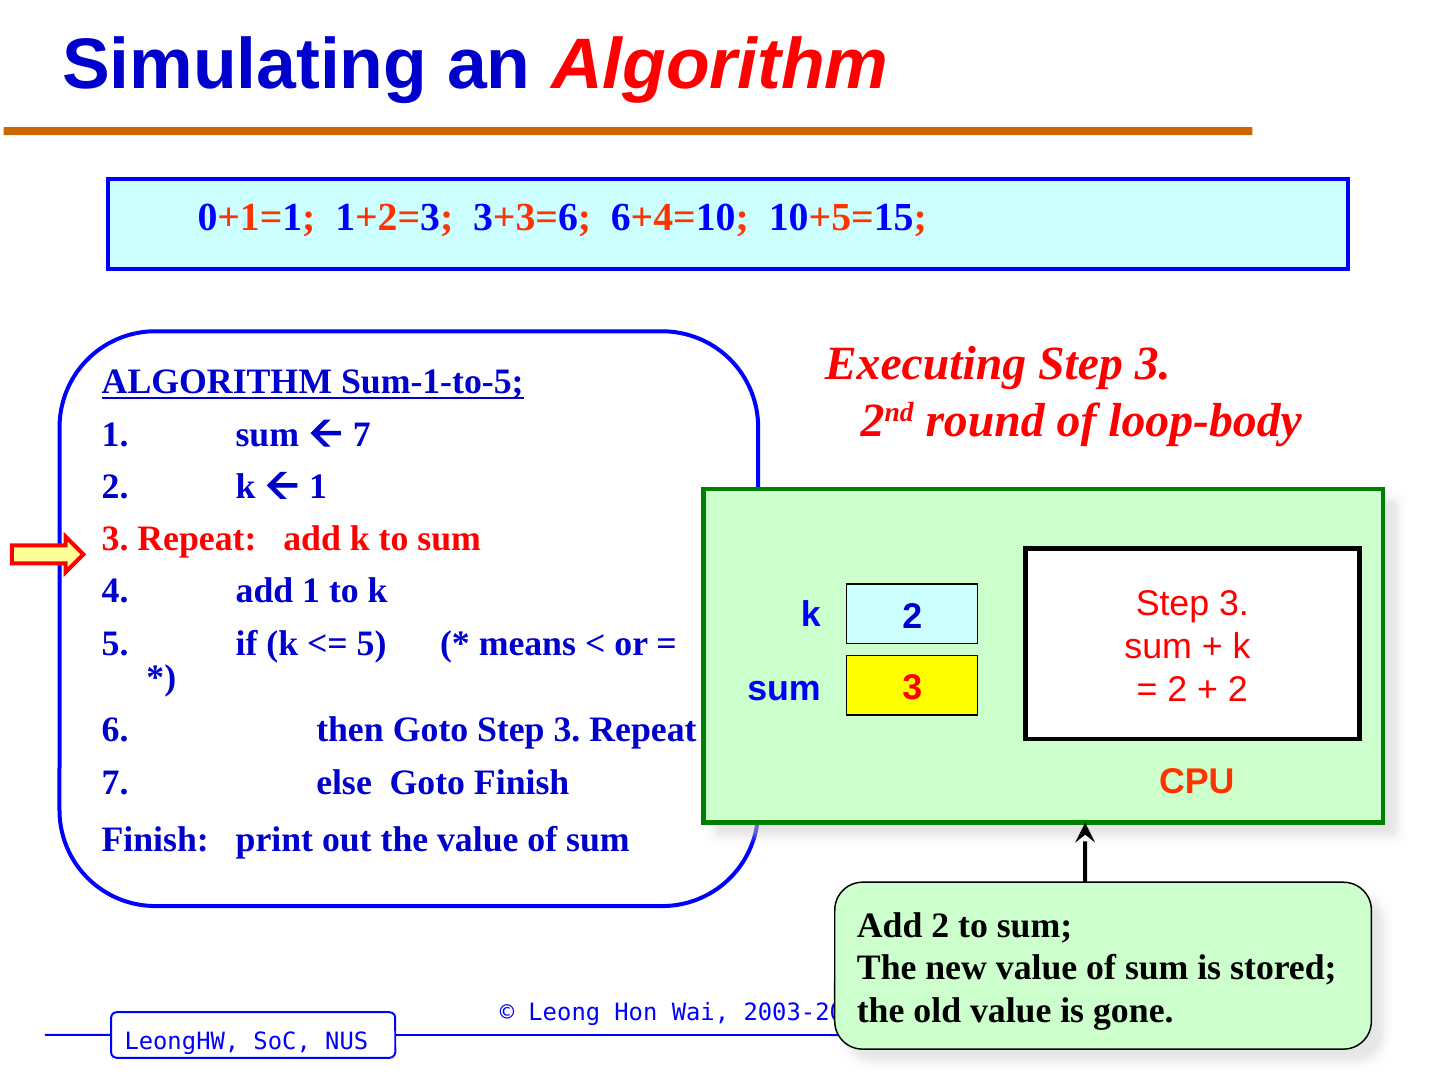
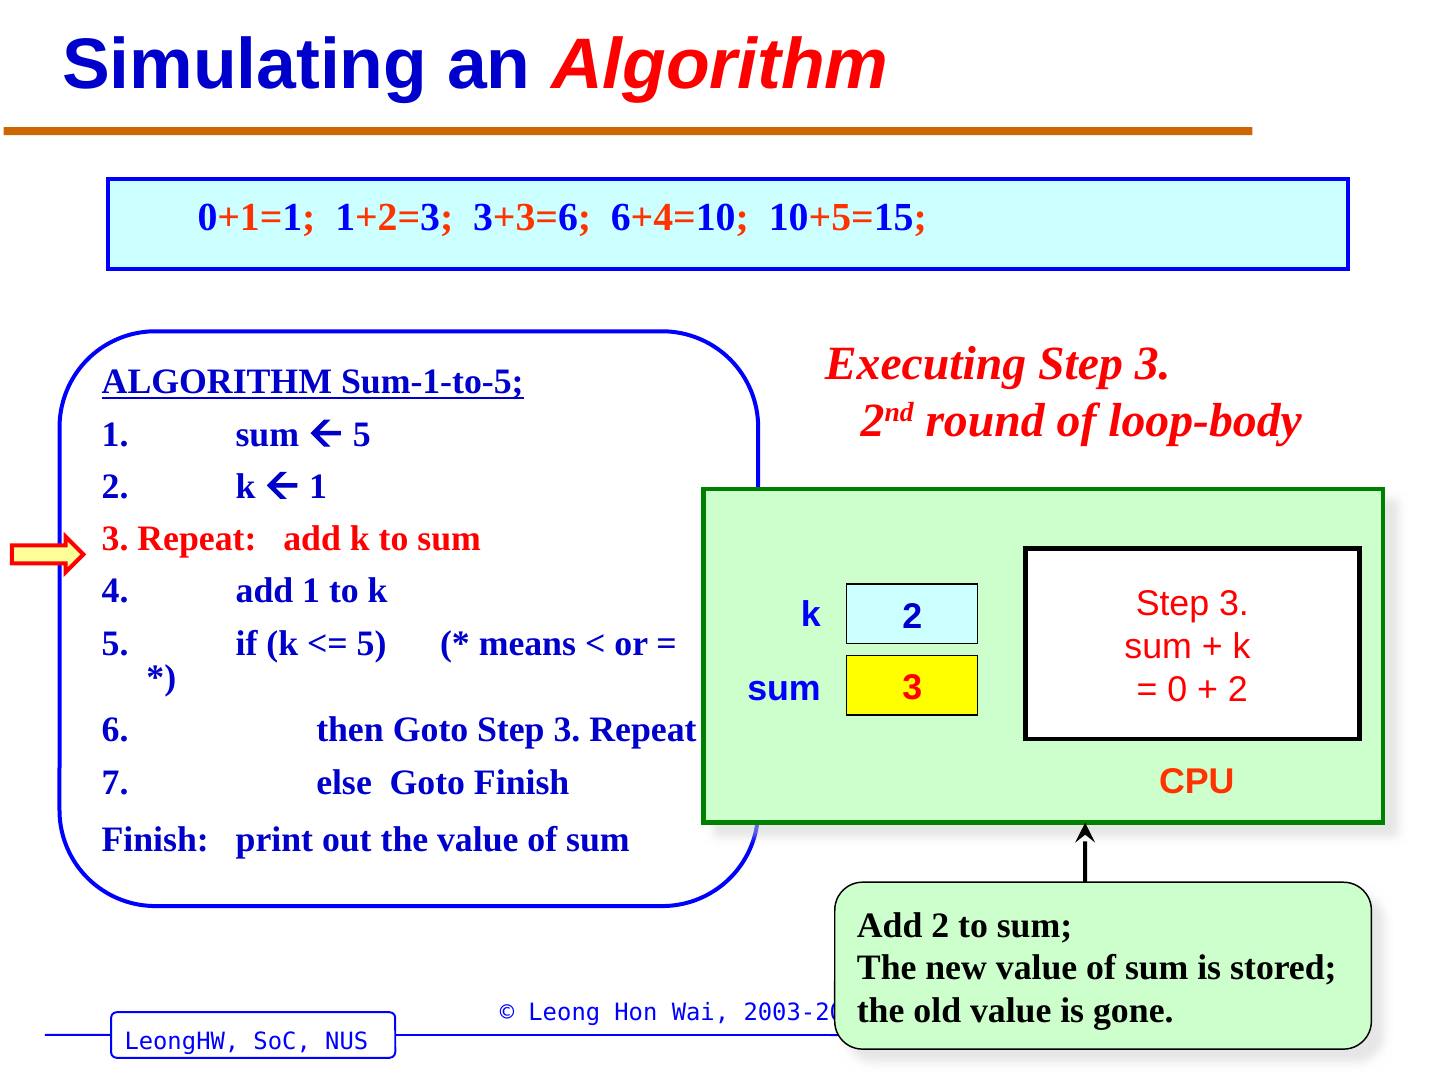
7 at (362, 434): 7 -> 5
2 at (1177, 689): 2 -> 0
